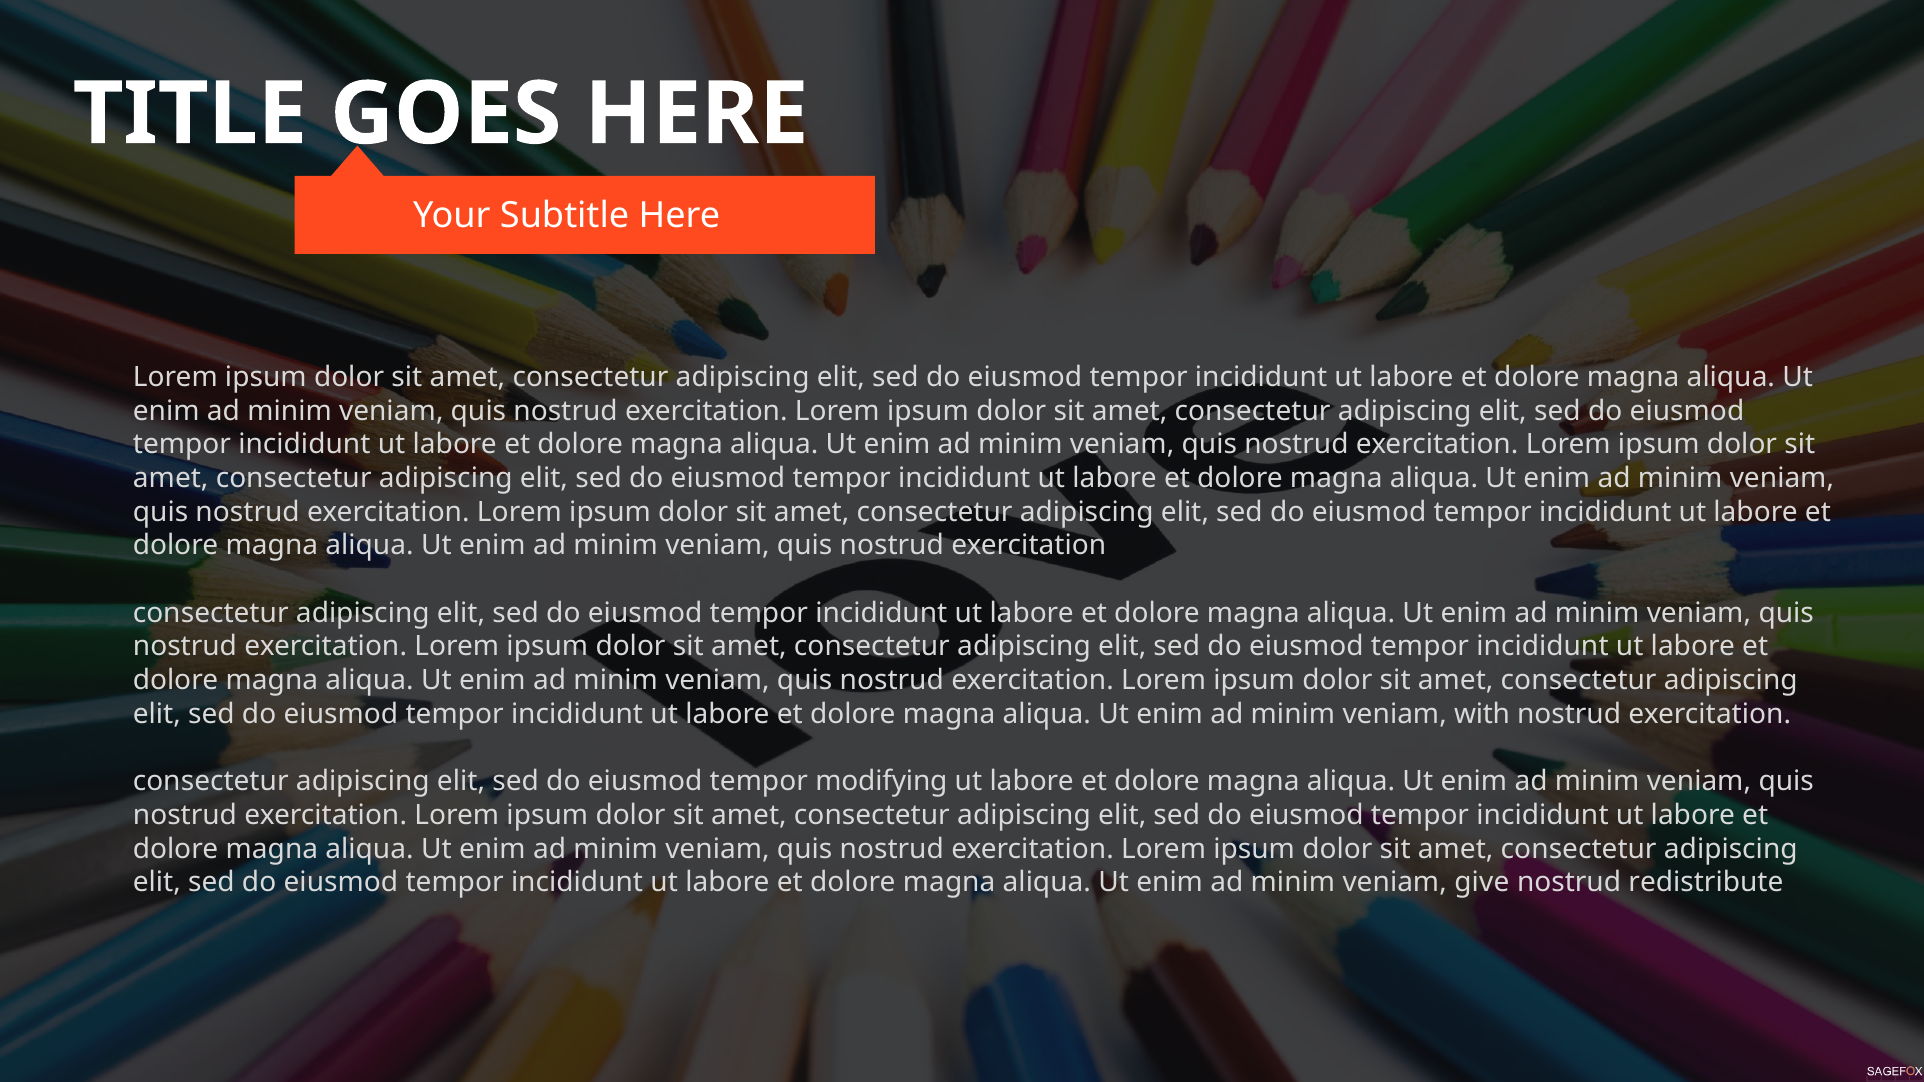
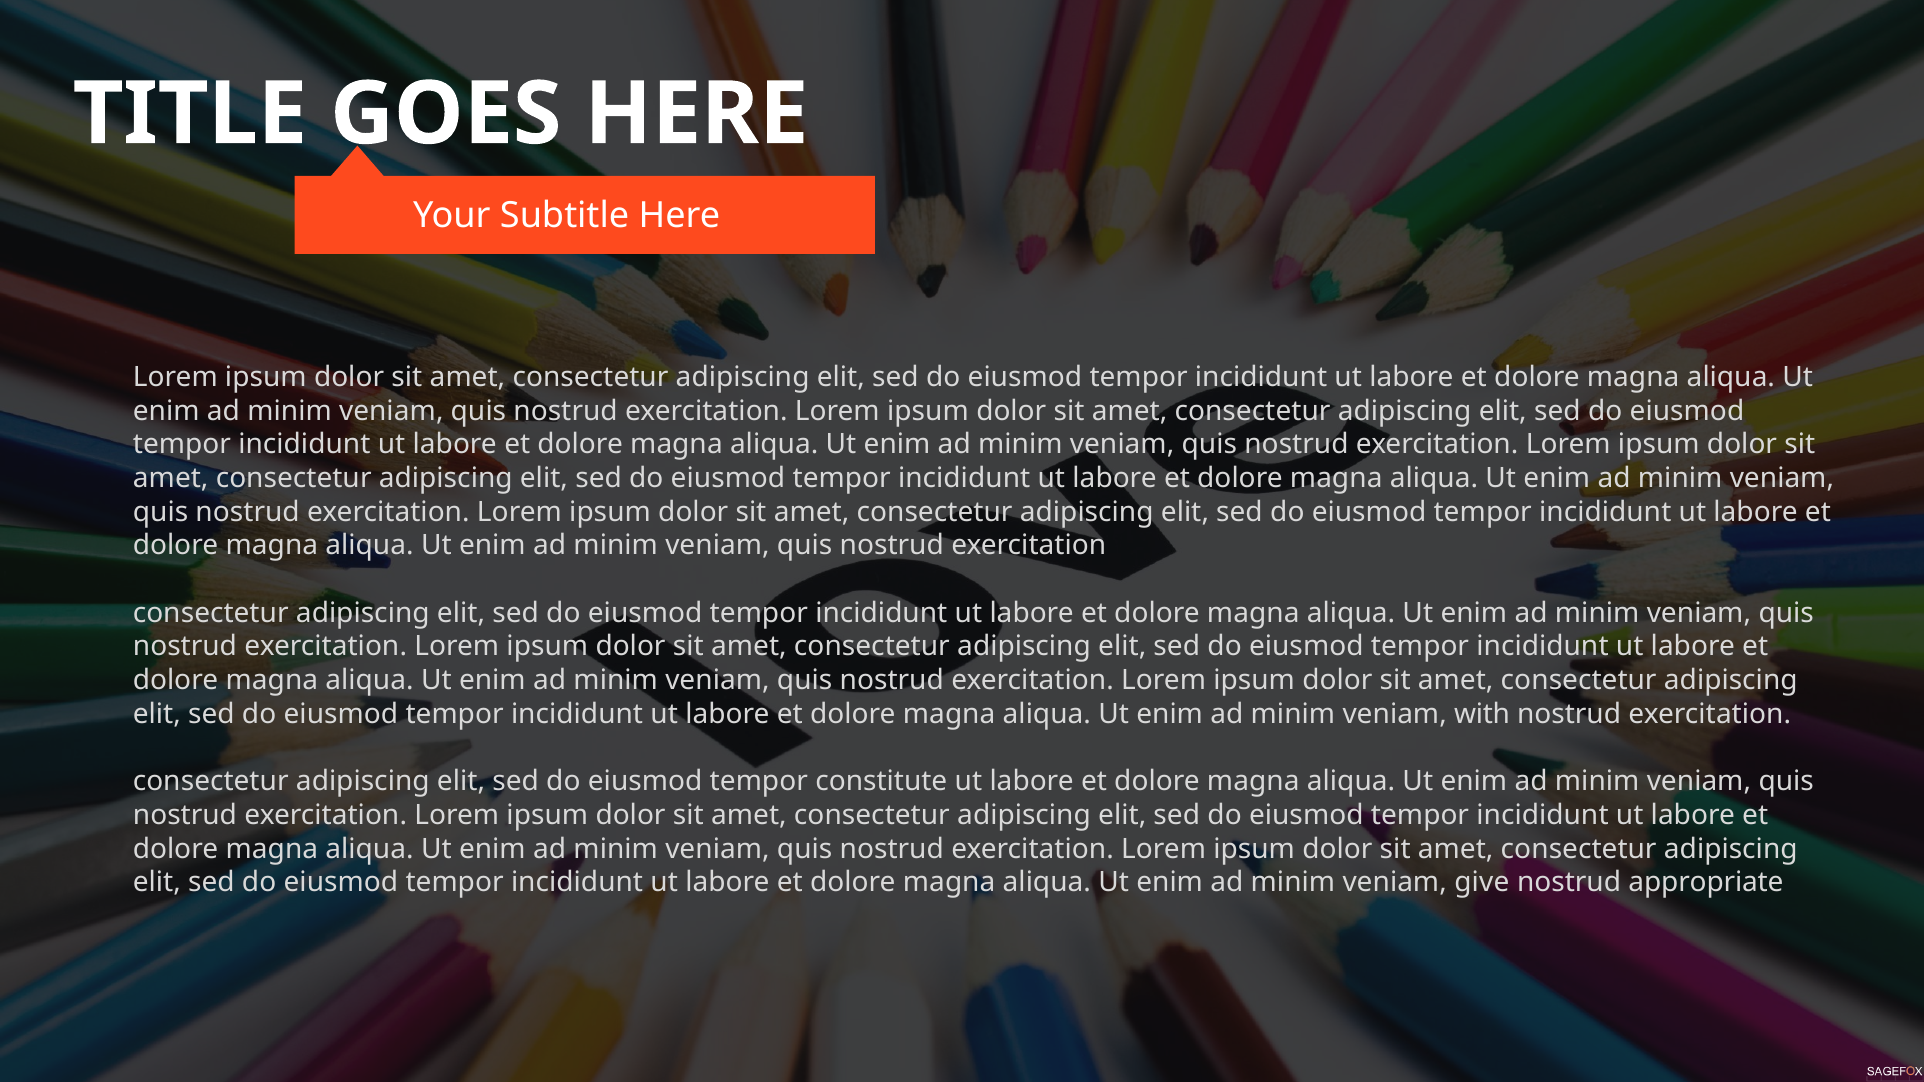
modifying: modifying -> constitute
redistribute: redistribute -> appropriate
